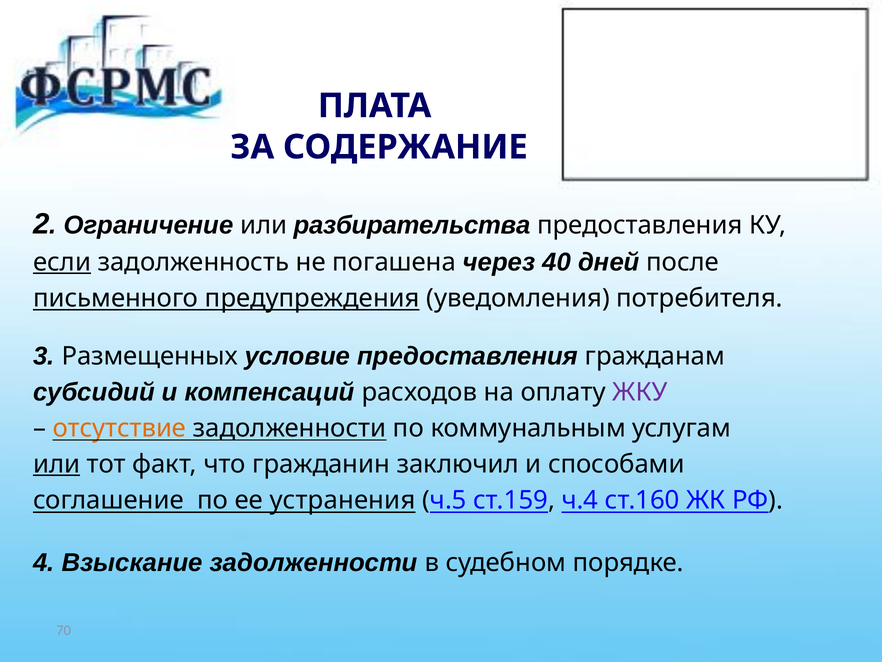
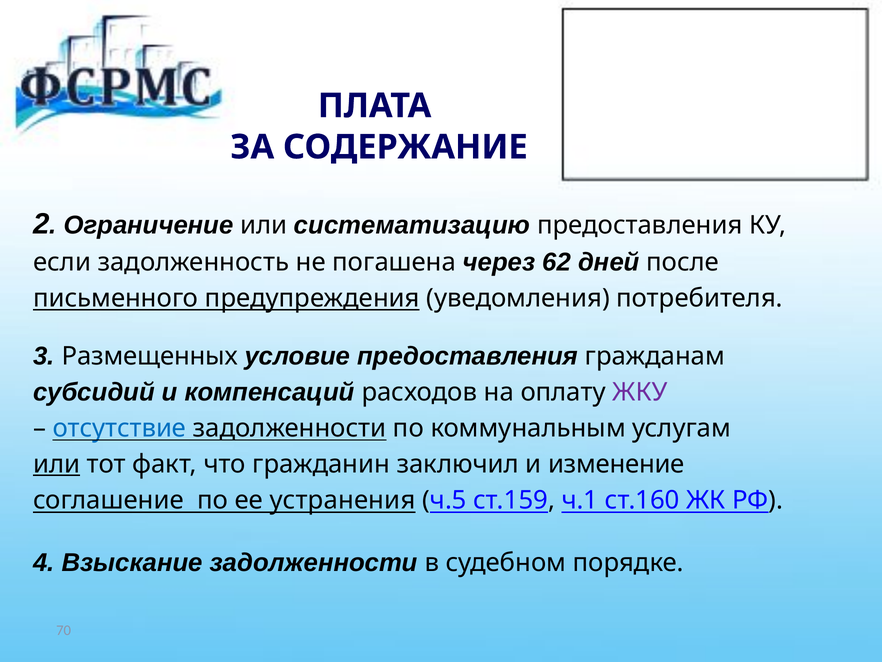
разбирательства: разбирательства -> систематизацию
если underline: present -> none
40: 40 -> 62
отсутствие colour: orange -> blue
способами: способами -> изменение
ч.4: ч.4 -> ч.1
